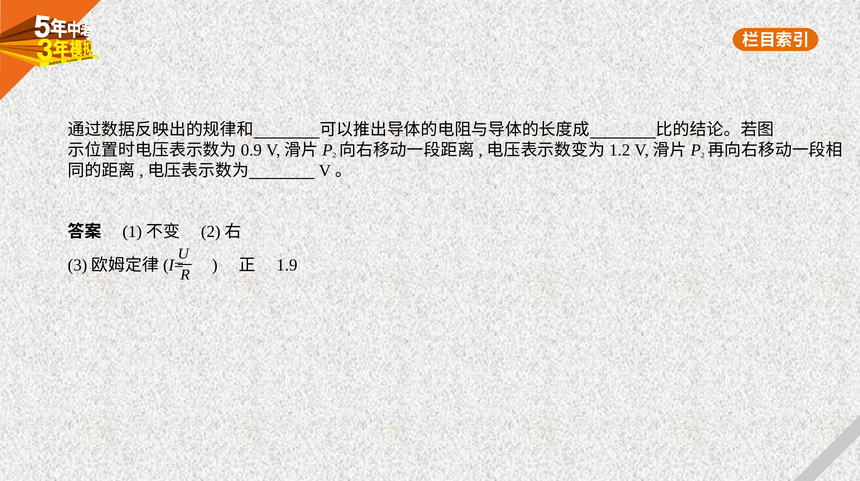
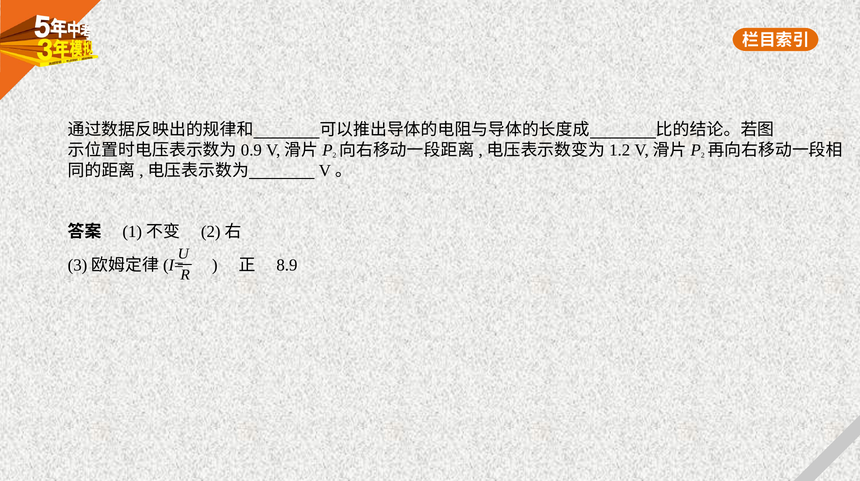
1.9: 1.9 -> 8.9
